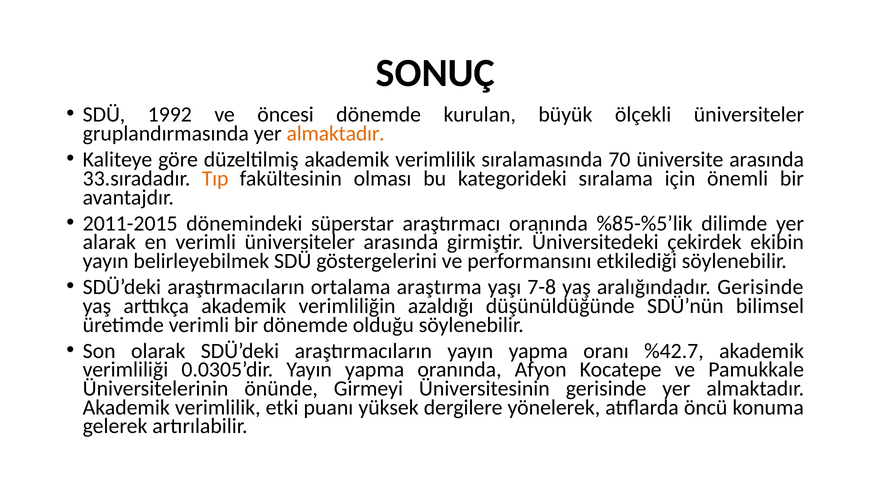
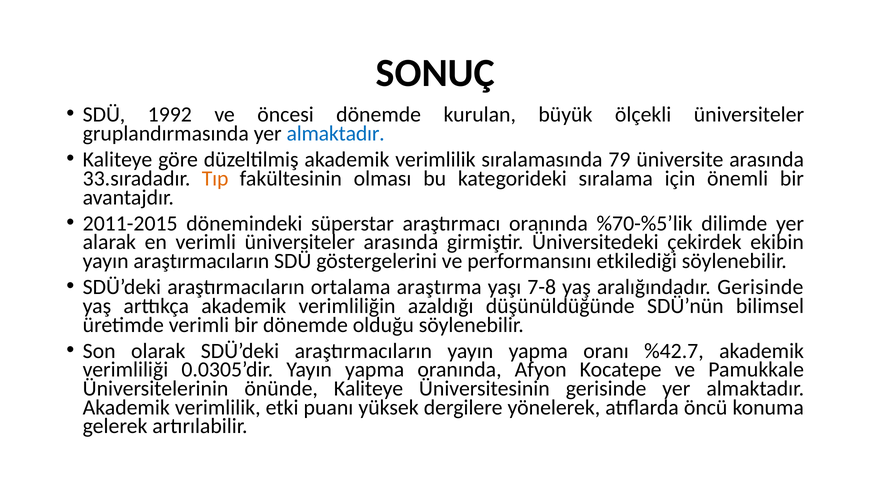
almaktadır at (336, 134) colour: orange -> blue
70: 70 -> 79
%85-%5’lik: %85-%5’lik -> %70-%5’lik
yayın belirleyebilmek: belirleyebilmek -> araştırmacıların
önünde Girmeyi: Girmeyi -> Kaliteye
